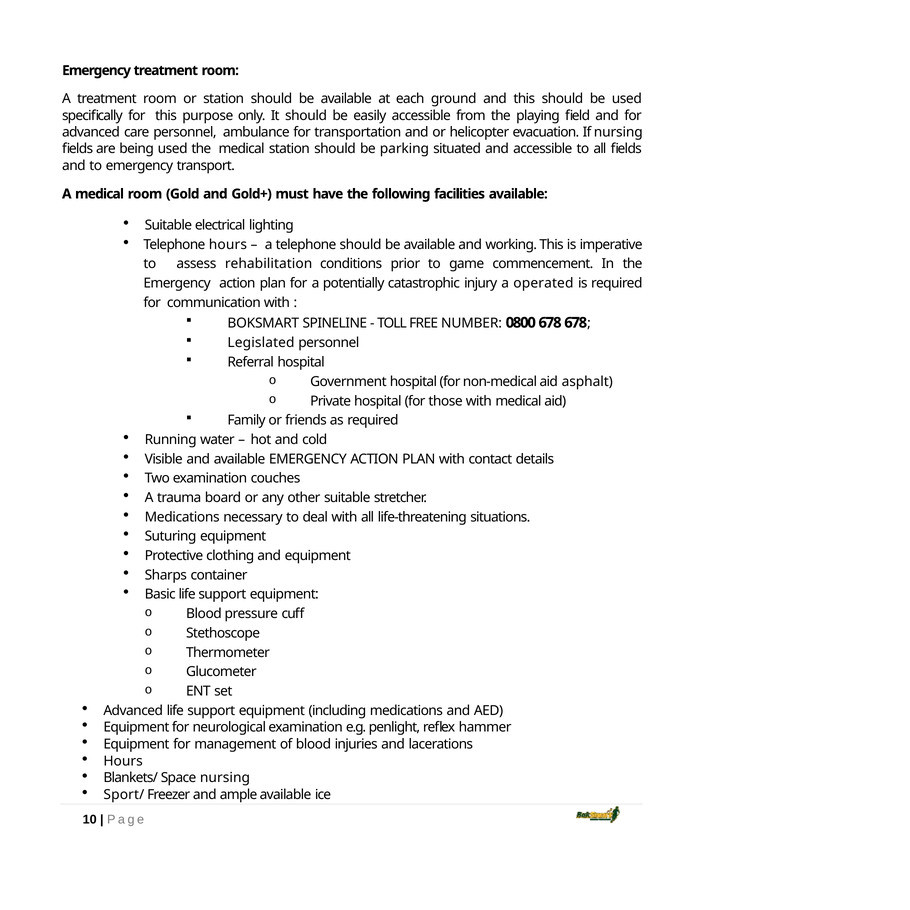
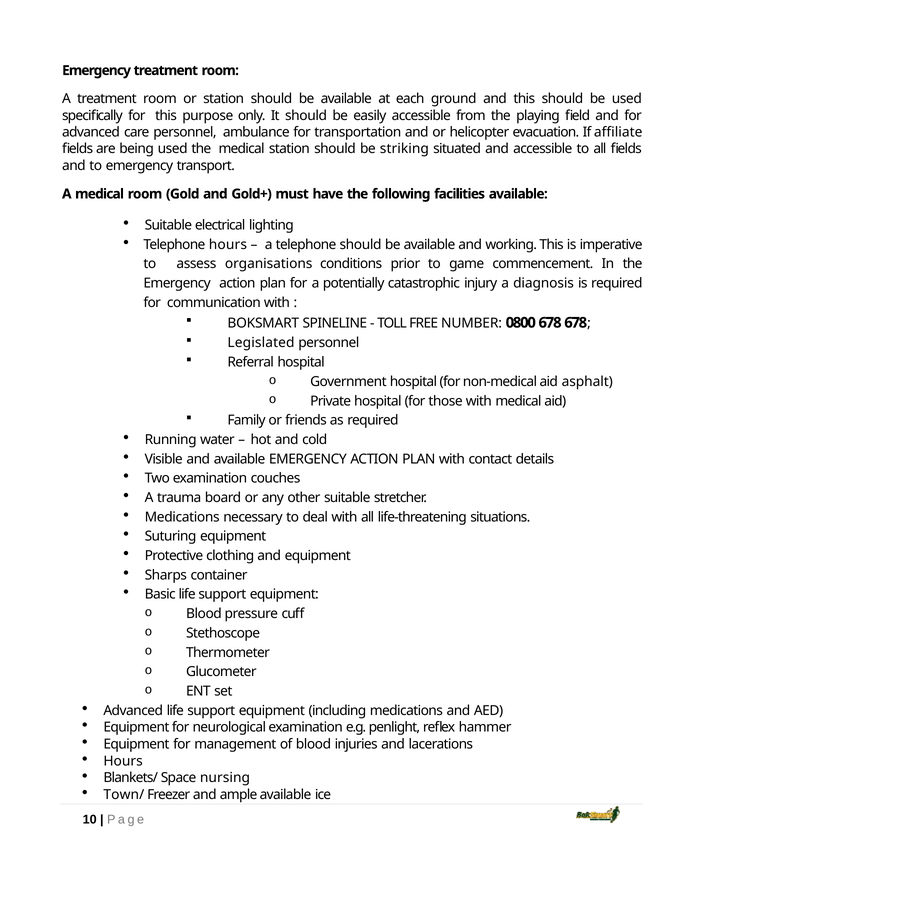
If nursing: nursing -> affiliate
parking: parking -> striking
rehabilitation: rehabilitation -> organisations
operated: operated -> diagnosis
Sport/: Sport/ -> Town/
